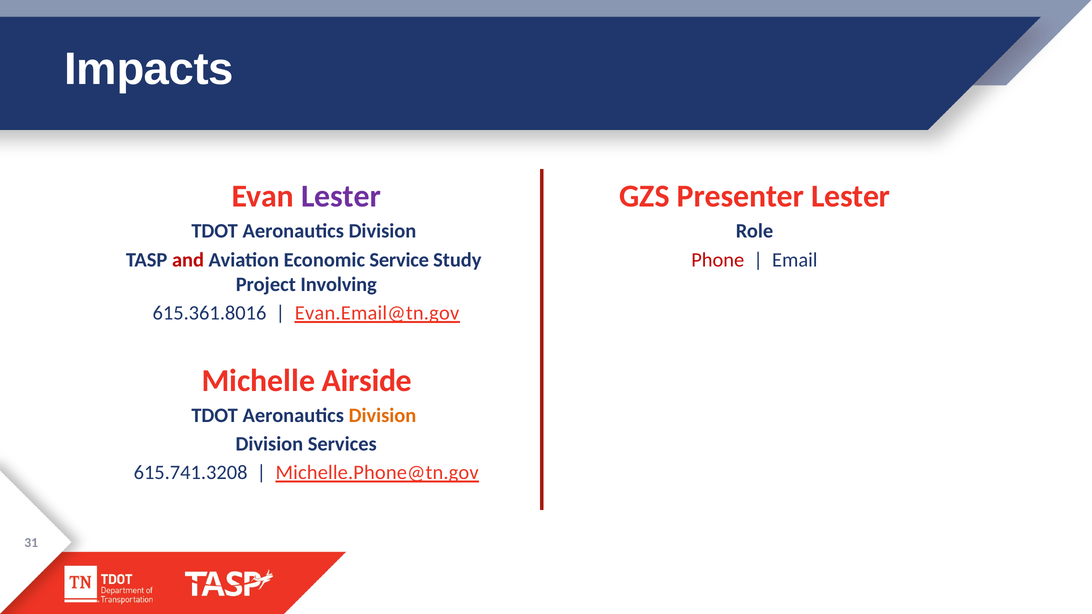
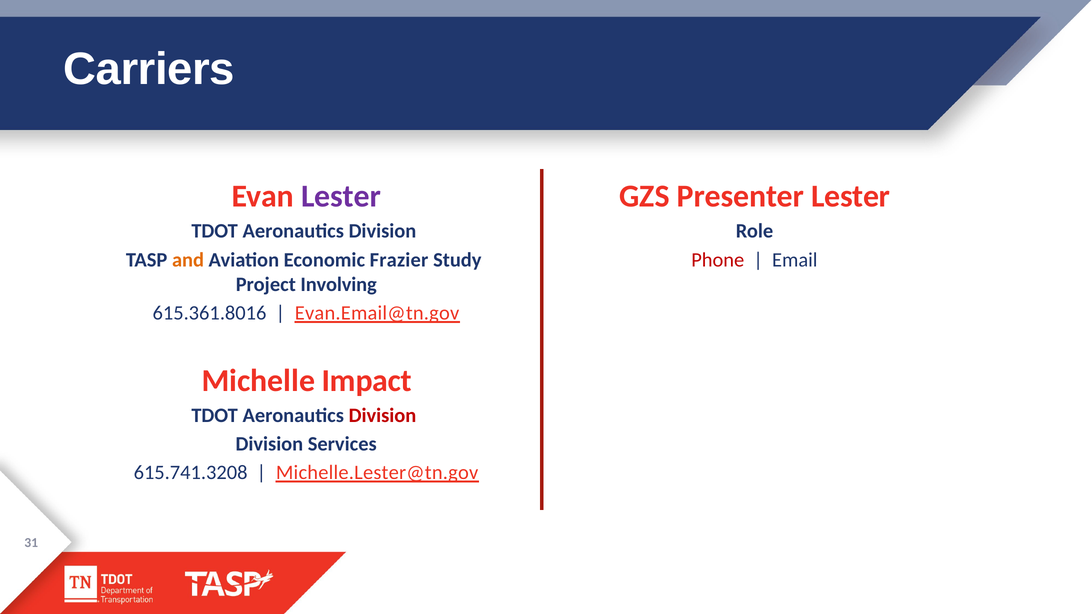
Impacts: Impacts -> Carriers
and colour: red -> orange
Service: Service -> Frazier
Airside: Airside -> Impact
Division at (382, 416) colour: orange -> red
Michelle.Phone@tn.gov: Michelle.Phone@tn.gov -> Michelle.Lester@tn.gov
